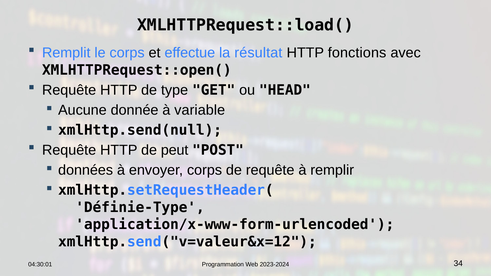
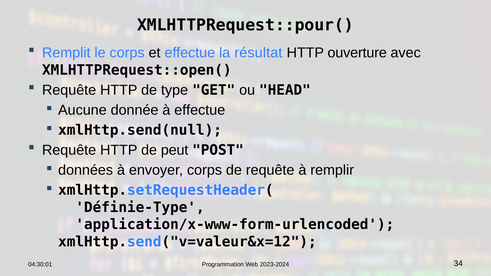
XMLHTTPRequest::load(: XMLHTTPRequest::load( -> XMLHTTPRequest::pour(
fonctions: fonctions -> ouverture
à variable: variable -> effectue
